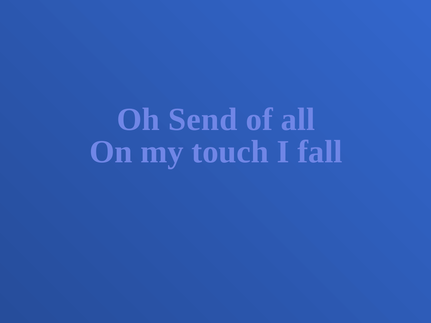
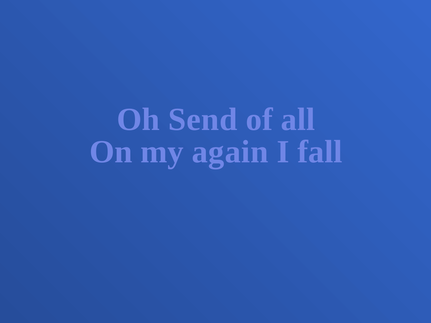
touch: touch -> again
